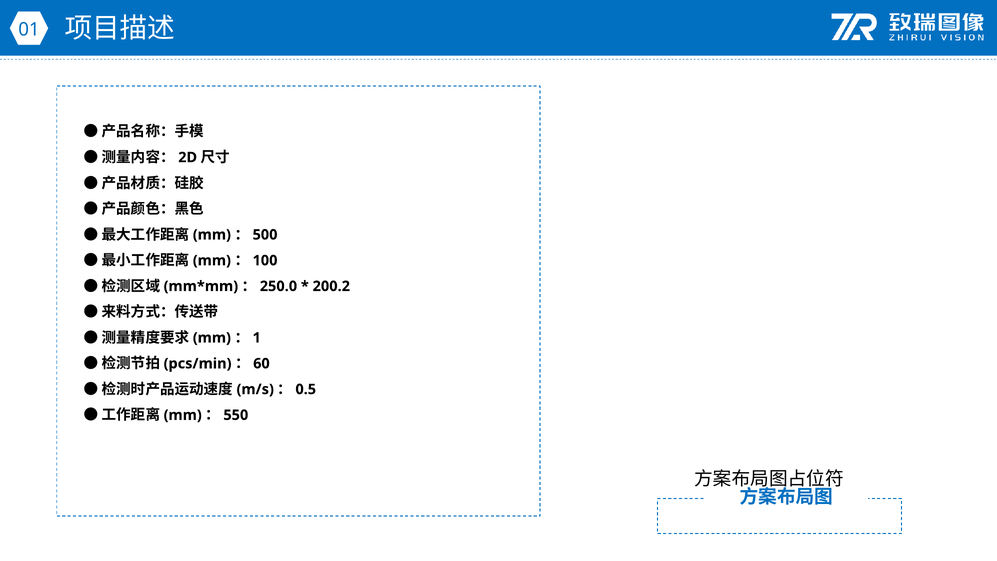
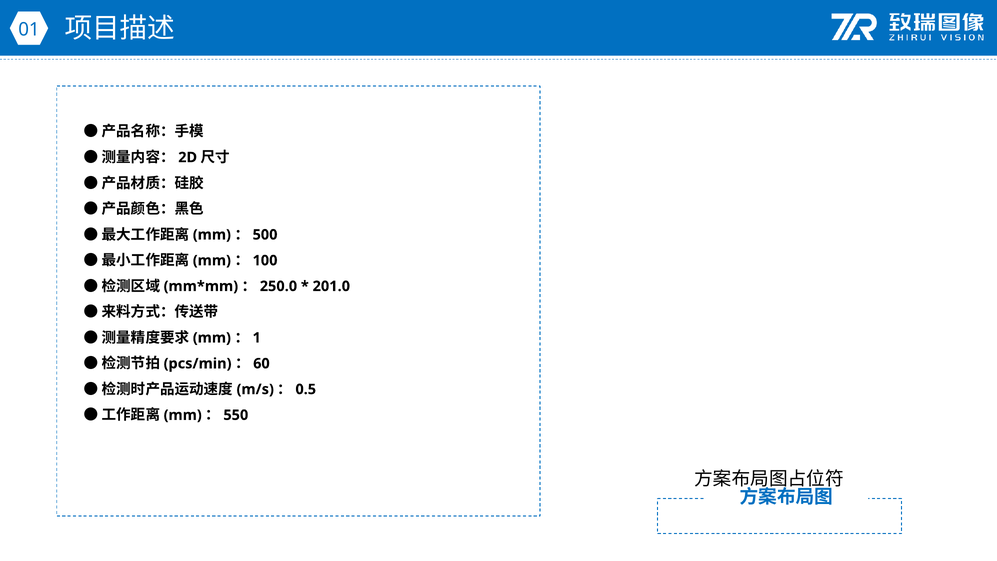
200.2: 200.2 -> 201.0
